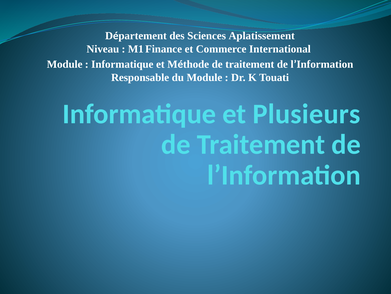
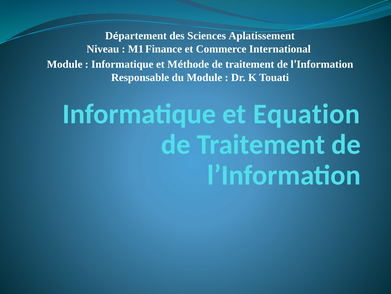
Plusieurs: Plusieurs -> Equation
